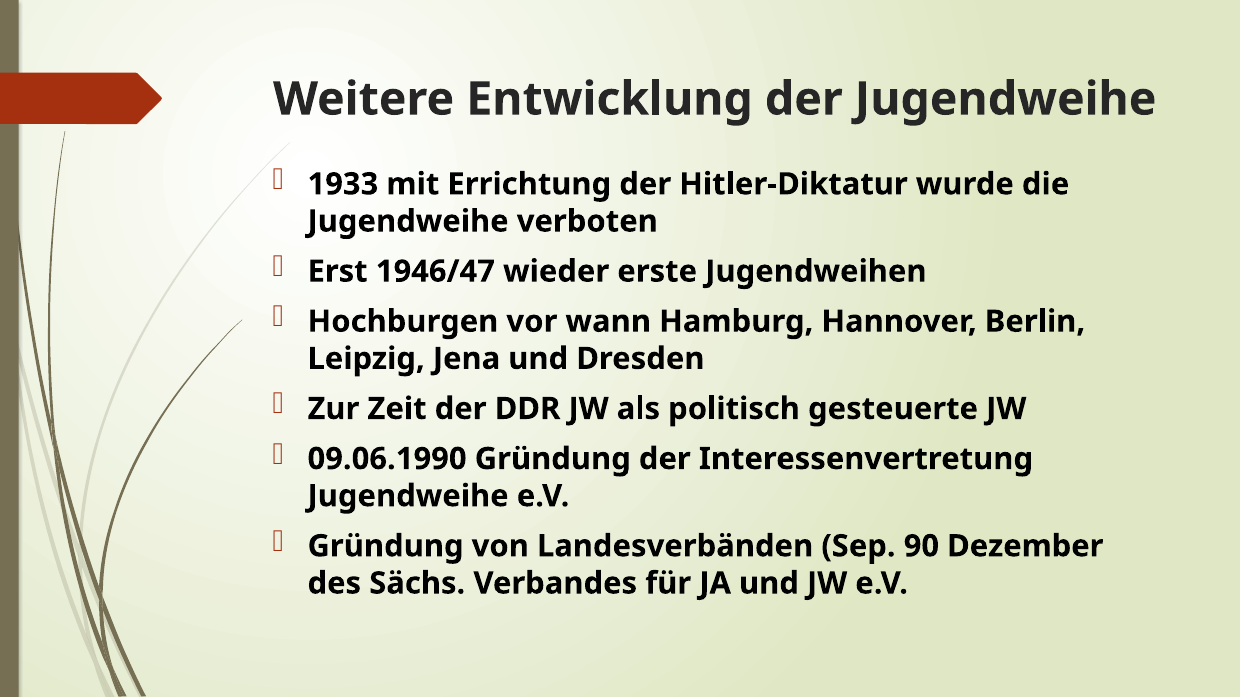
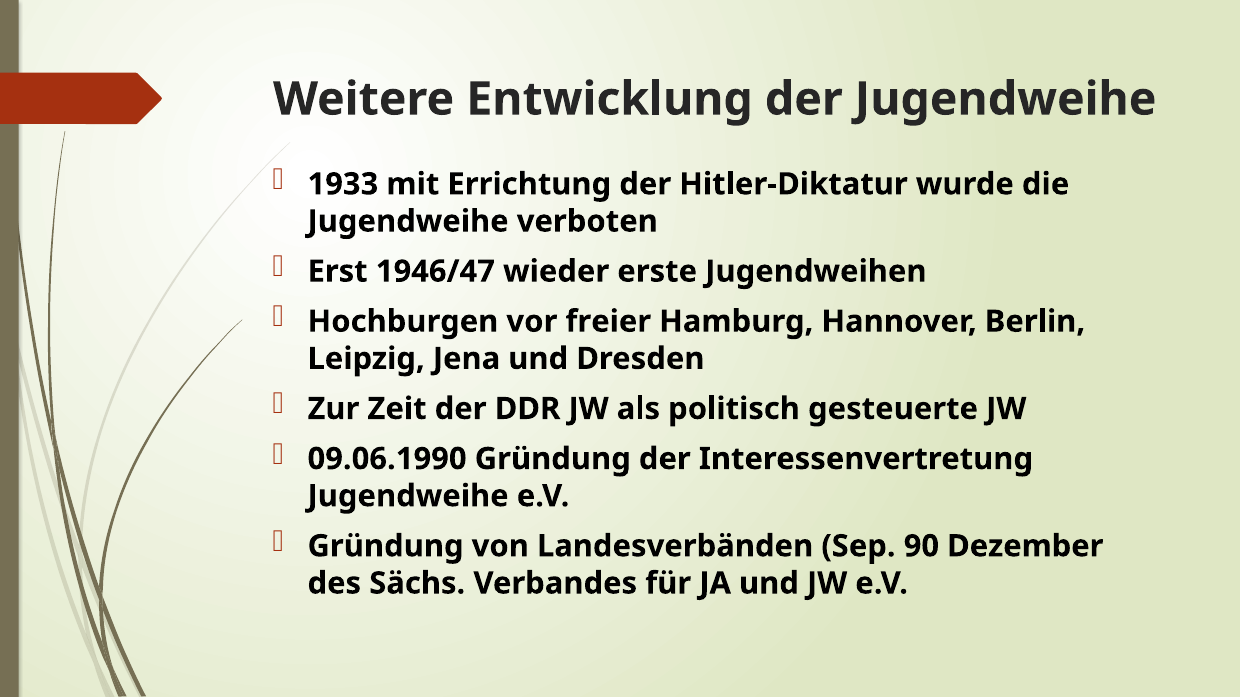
wann: wann -> freier
